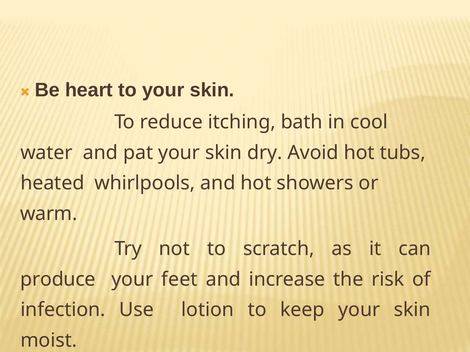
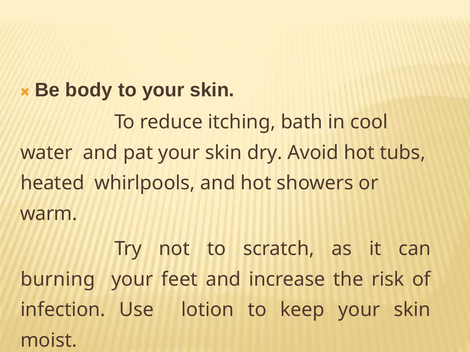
heart: heart -> body
produce: produce -> burning
